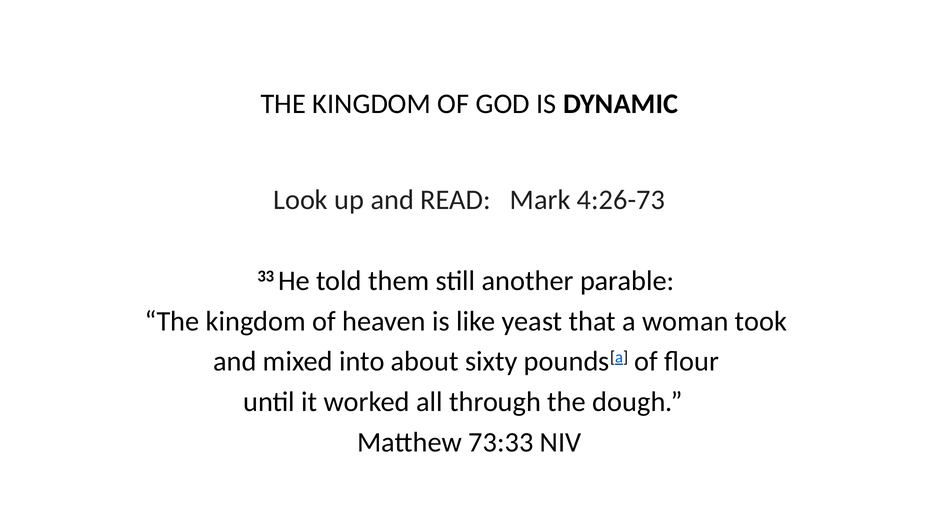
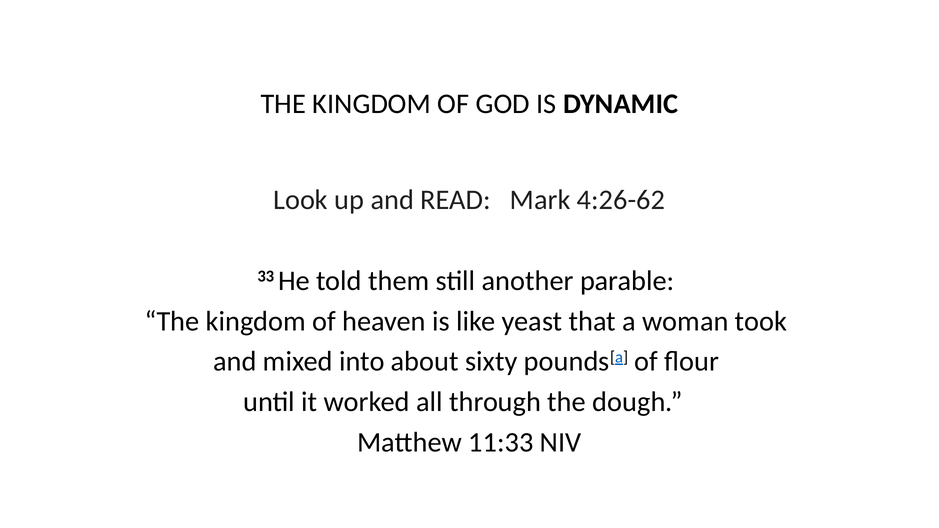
4:26-73: 4:26-73 -> 4:26-62
73:33: 73:33 -> 11:33
